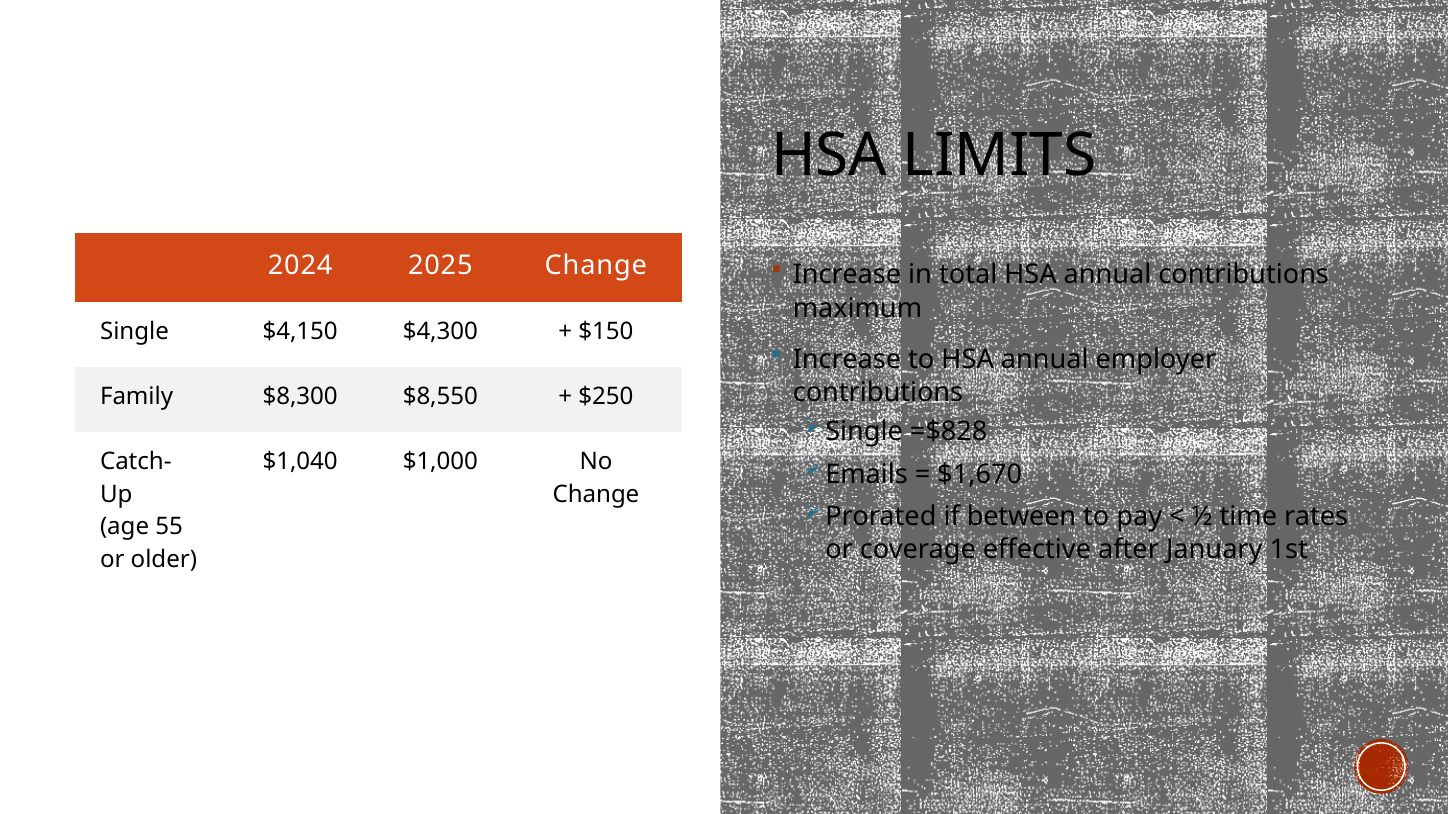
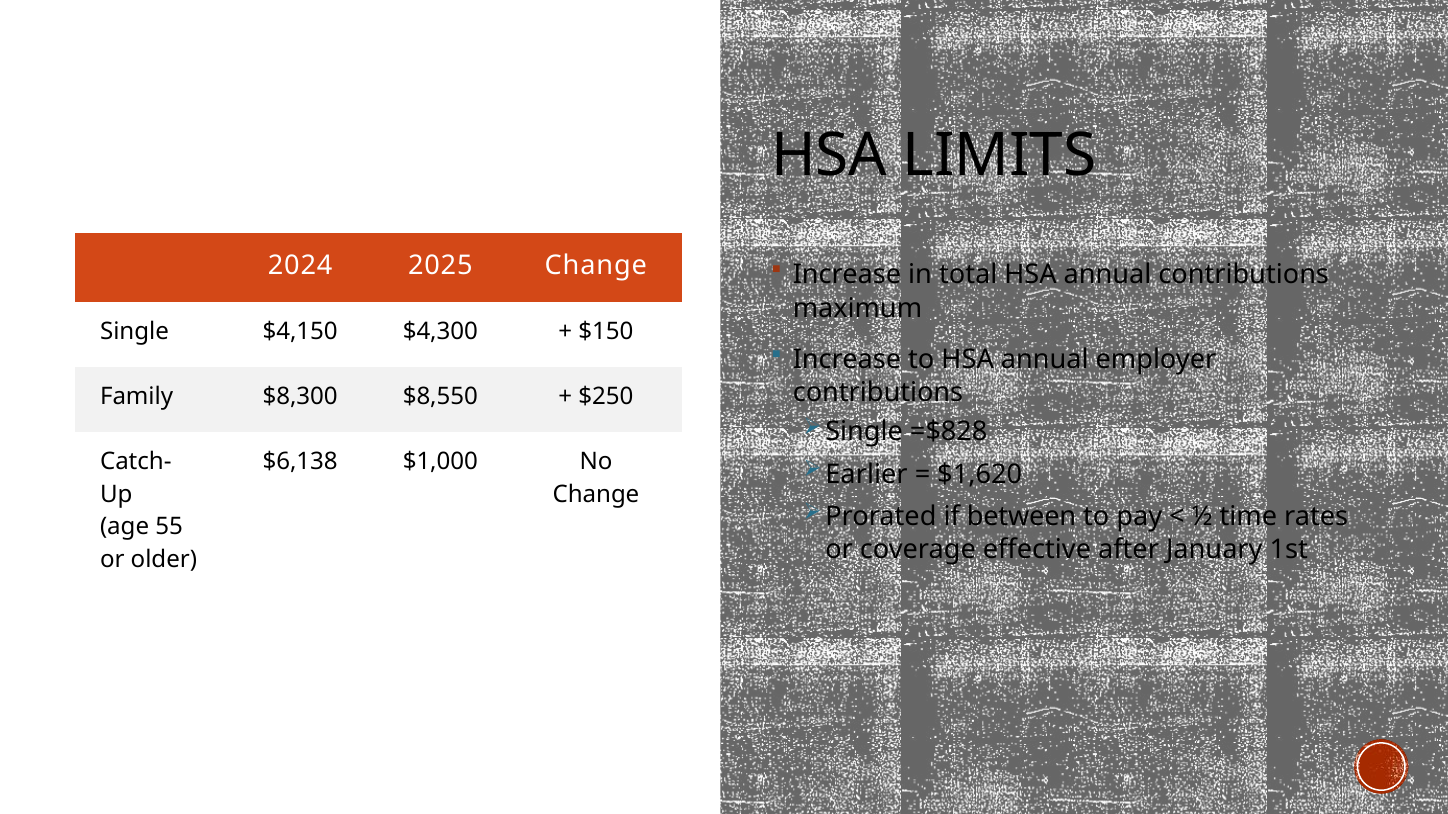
$1,040: $1,040 -> $6,138
Emails: Emails -> Earlier
$1,670: $1,670 -> $1,620
